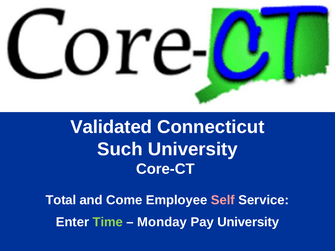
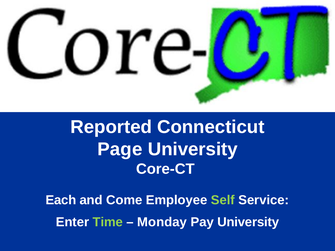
Validated: Validated -> Reported
Such: Such -> Page
Total: Total -> Each
Self colour: pink -> light green
